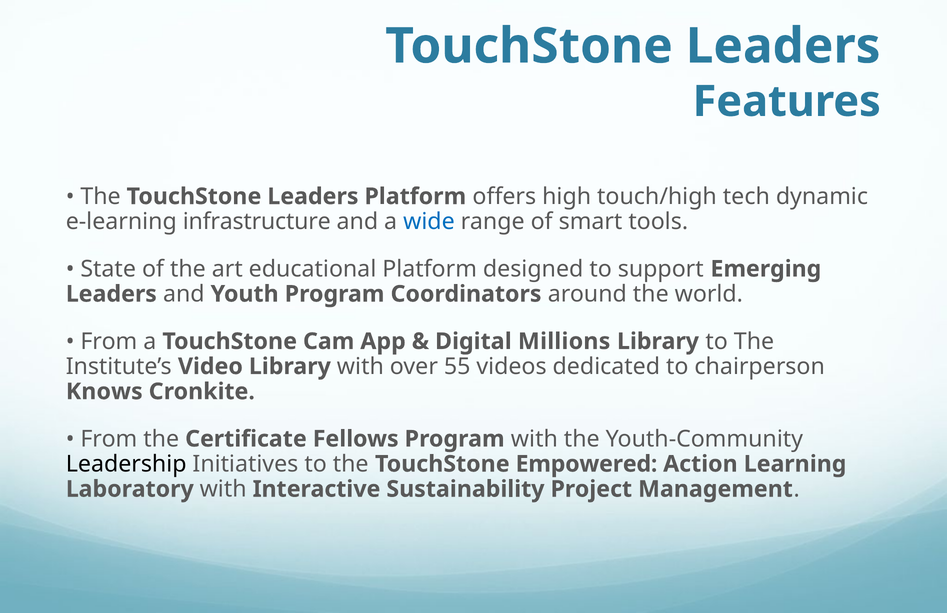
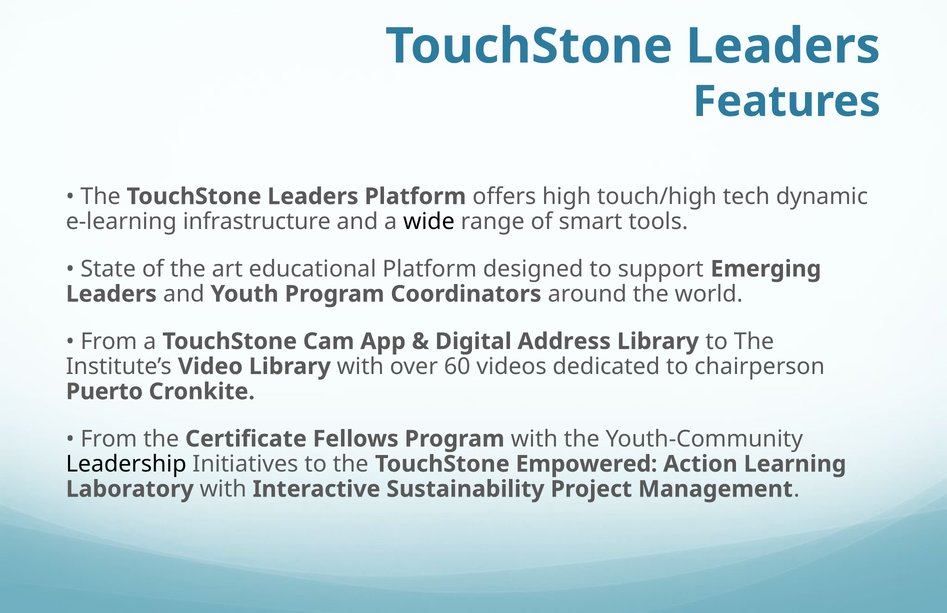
wide colour: blue -> black
Millions: Millions -> Address
55: 55 -> 60
Knows: Knows -> Puerto
